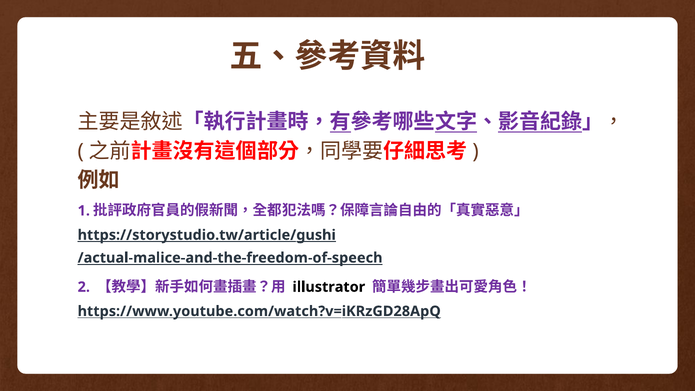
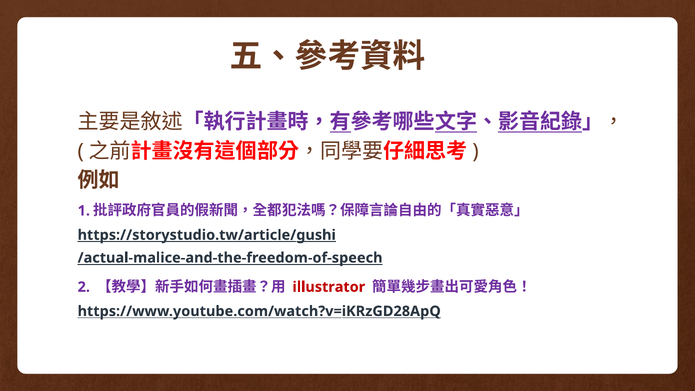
illustrator colour: black -> red
